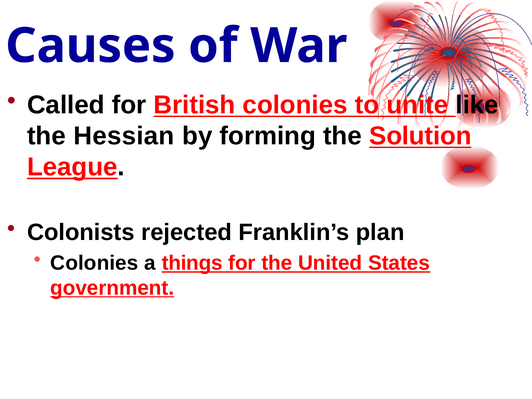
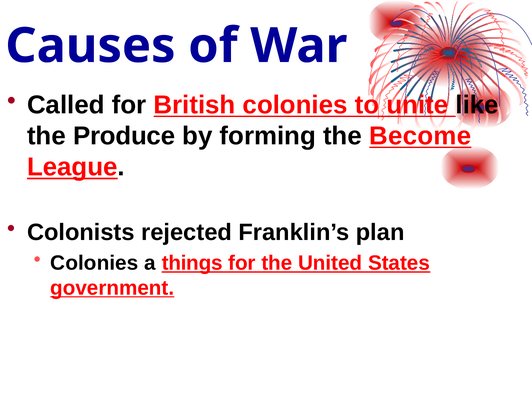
Hessian: Hessian -> Produce
Solution: Solution -> Become
